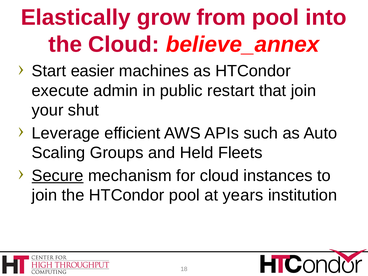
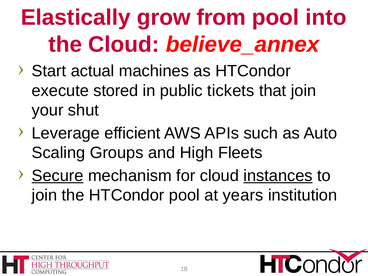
easier: easier -> actual
admin: admin -> stored
restart: restart -> tickets
Held: Held -> High
instances underline: none -> present
